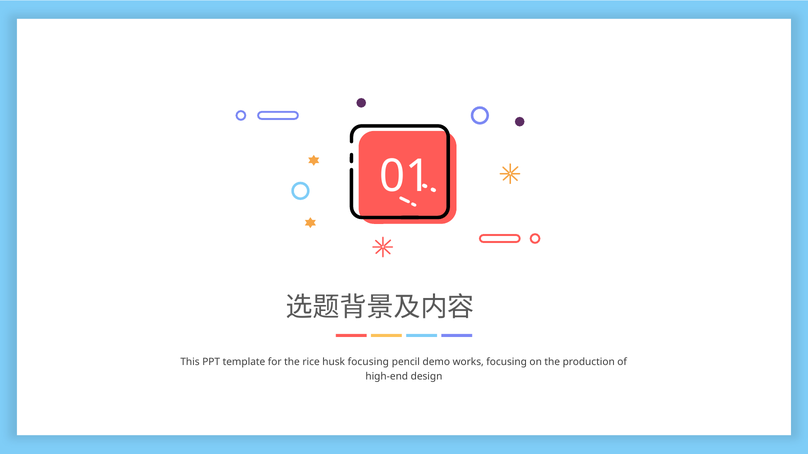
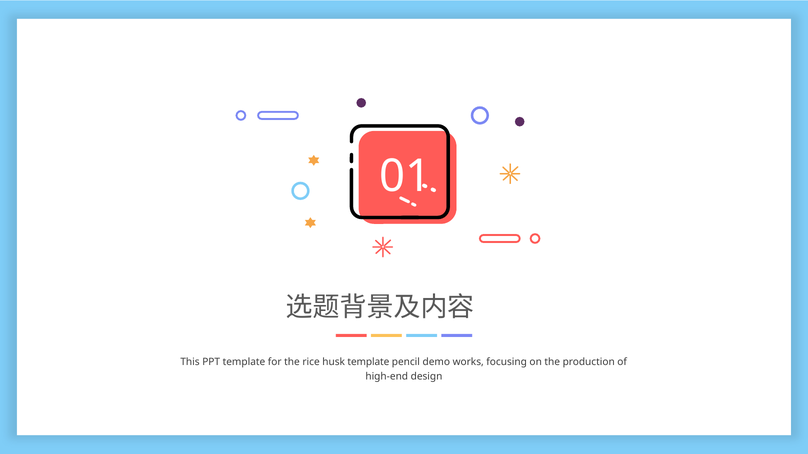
husk focusing: focusing -> template
